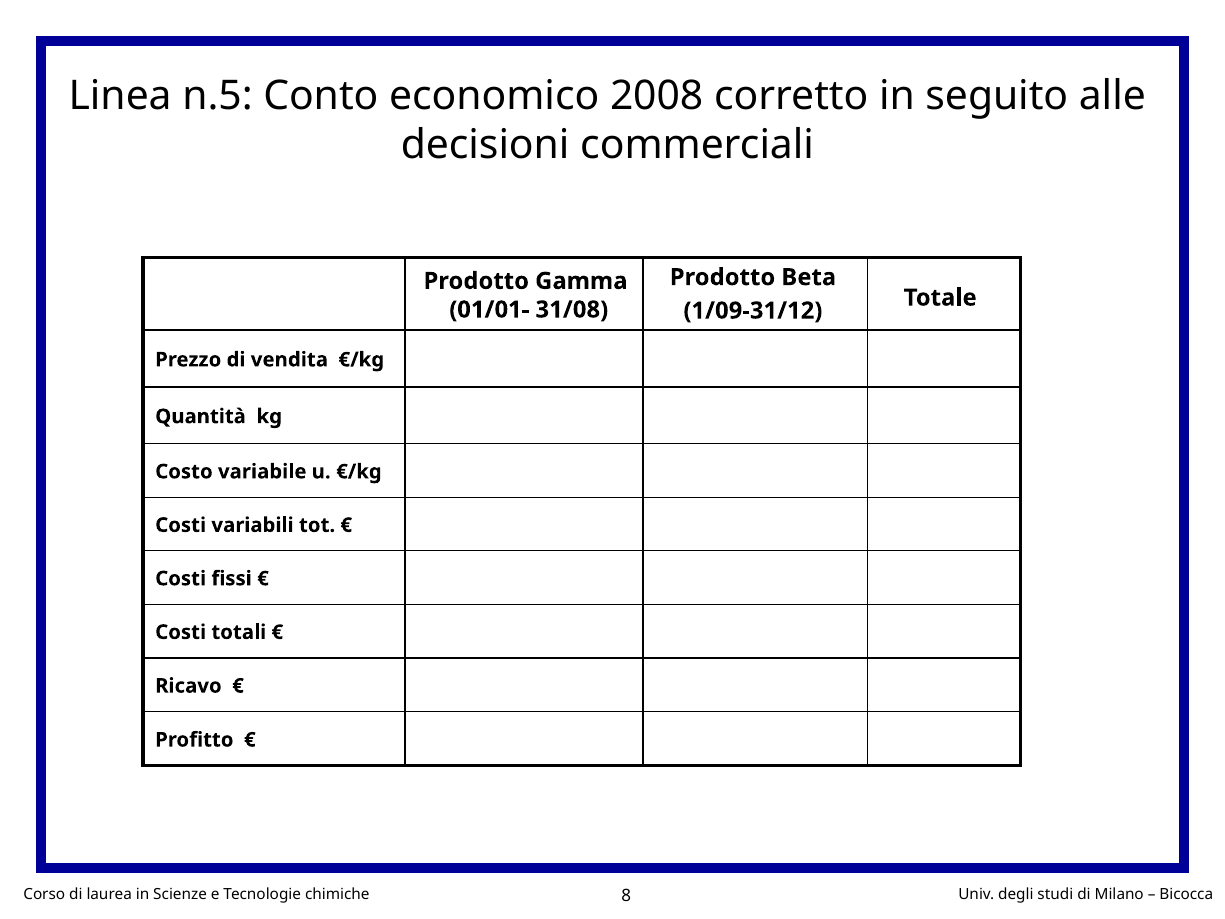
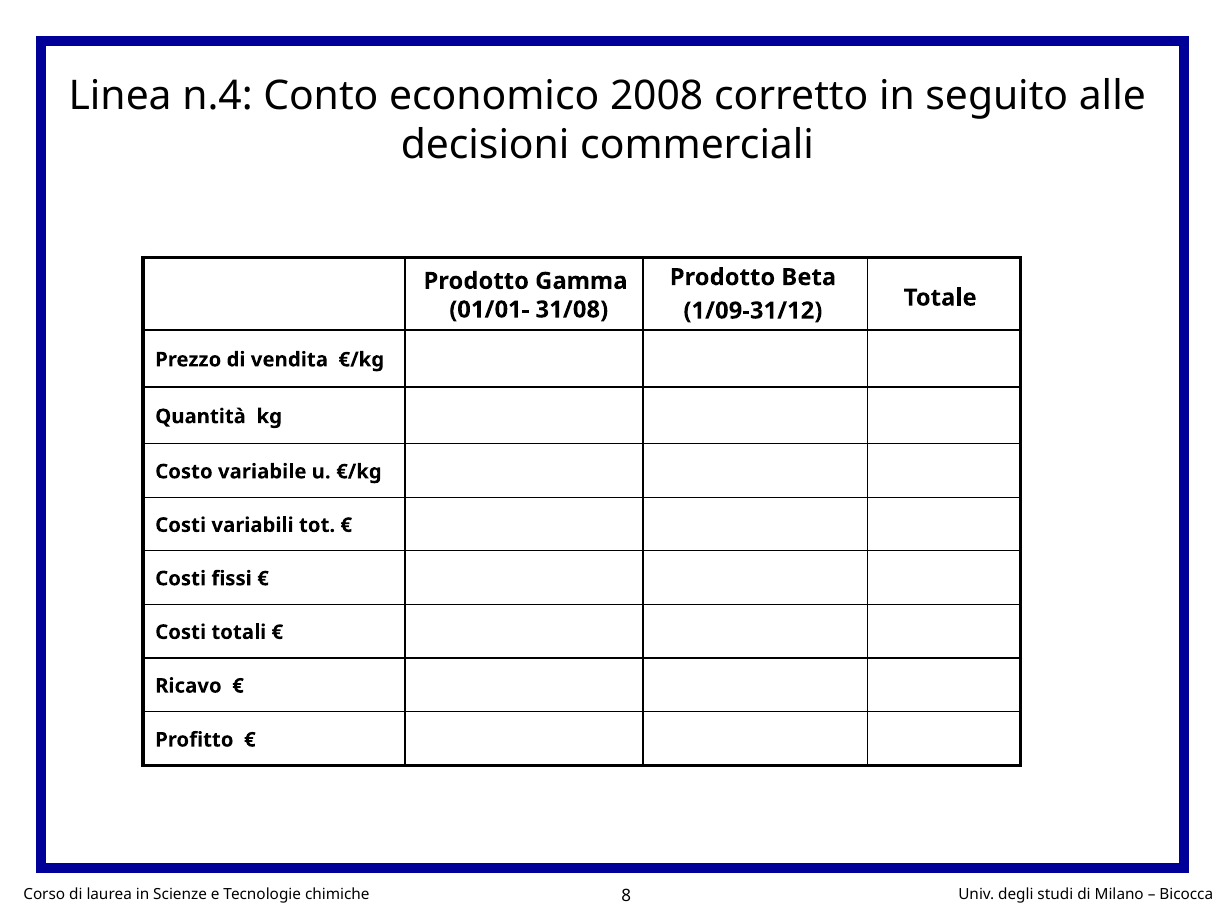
n.5: n.5 -> n.4
